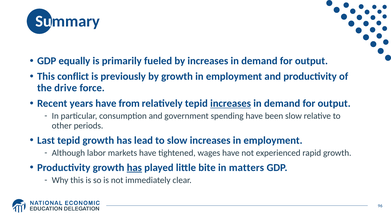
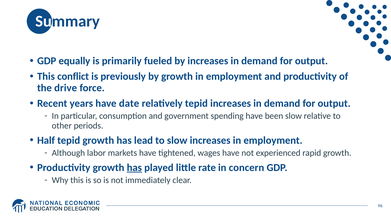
from: from -> date
increases at (231, 103) underline: present -> none
Last: Last -> Half
bite: bite -> rate
matters: matters -> concern
